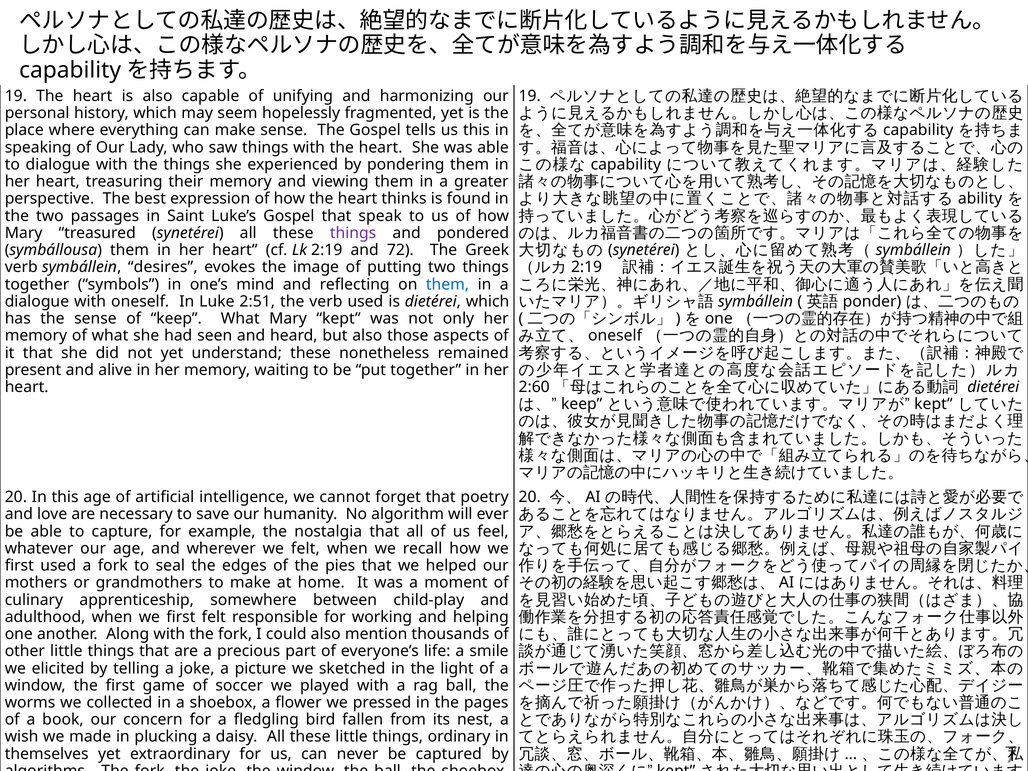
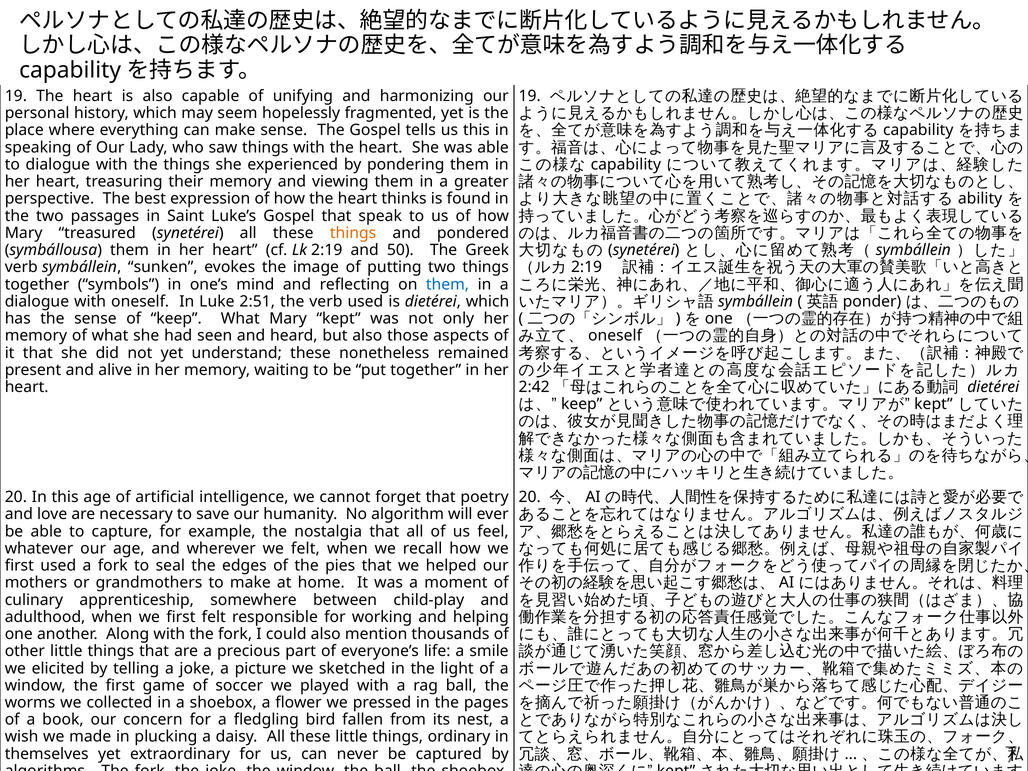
things at (353, 233) colour: purple -> orange
72: 72 -> 50
desires: desires -> sunken
2:60: 2:60 -> 2:42
